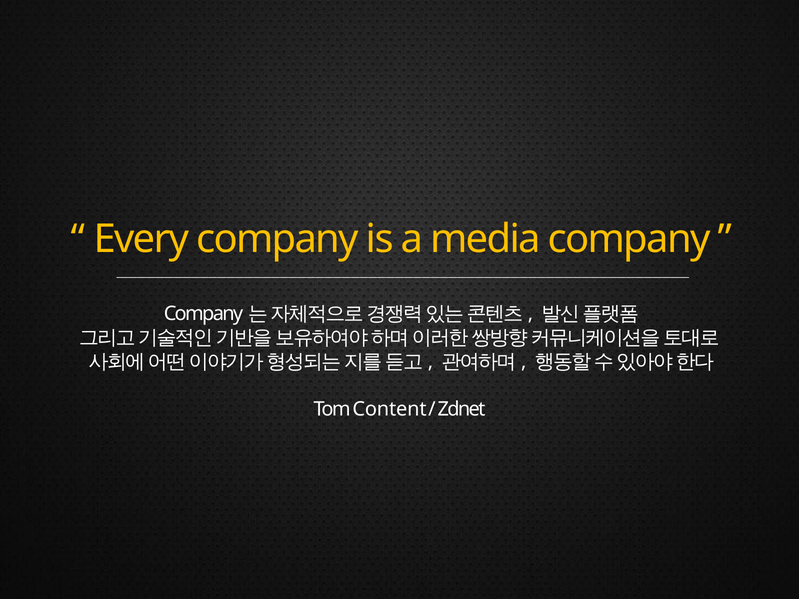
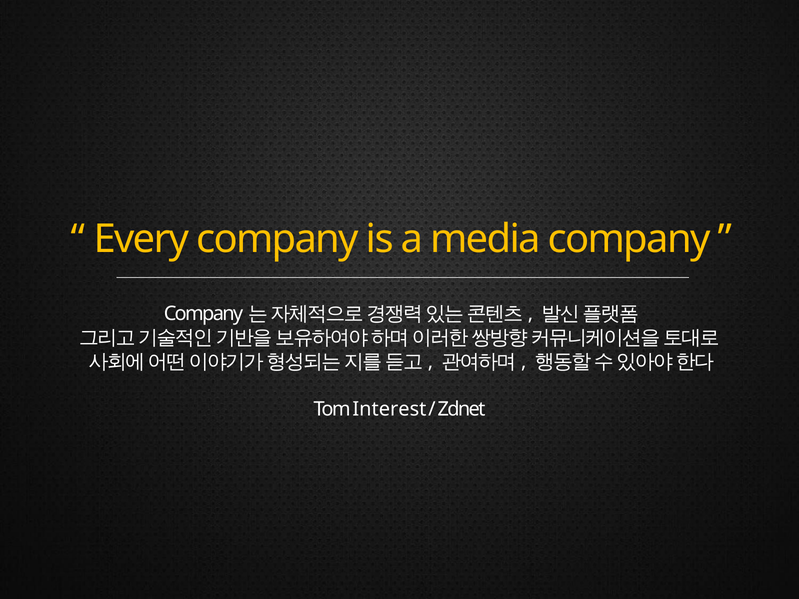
Content: Content -> Interest
